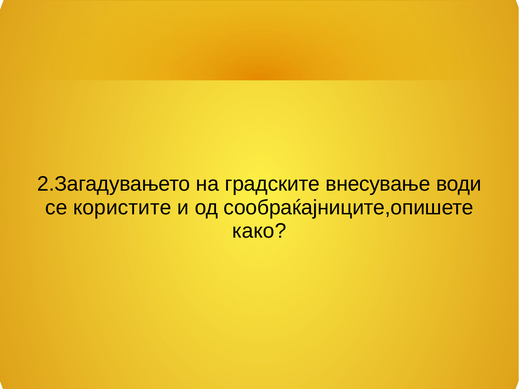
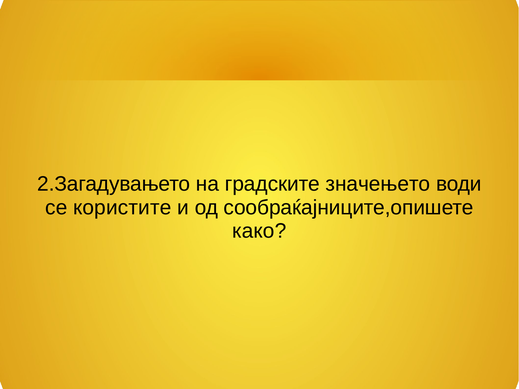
внесување: внесување -> значењето
